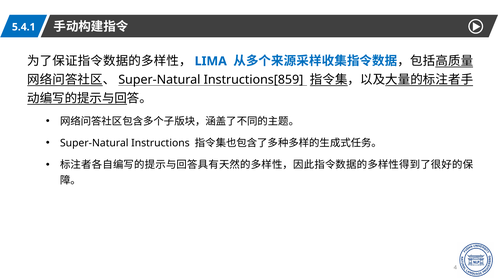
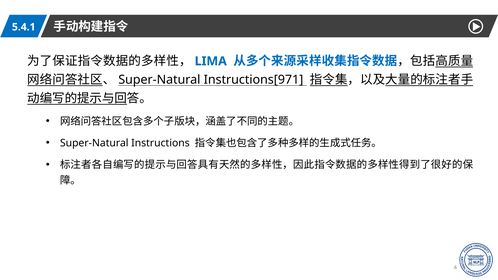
Instructions[859: Instructions[859 -> Instructions[971
